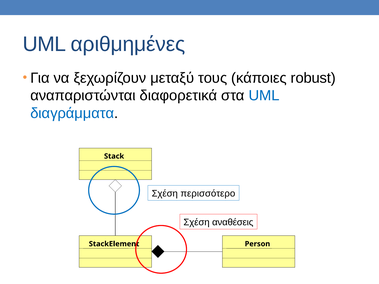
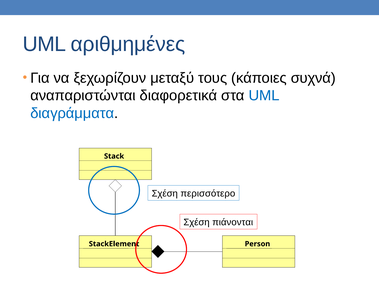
robust: robust -> συχνά
αναθέσεις: αναθέσεις -> πιάνονται
